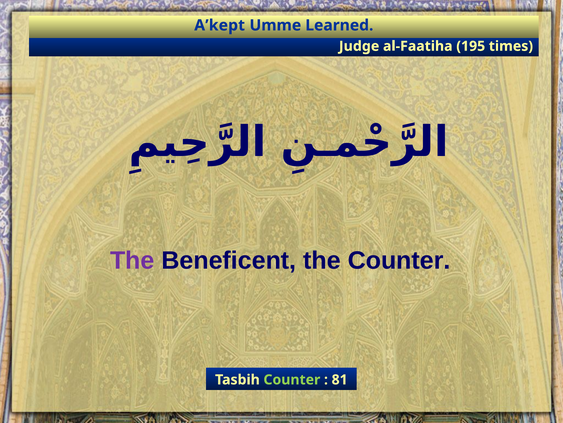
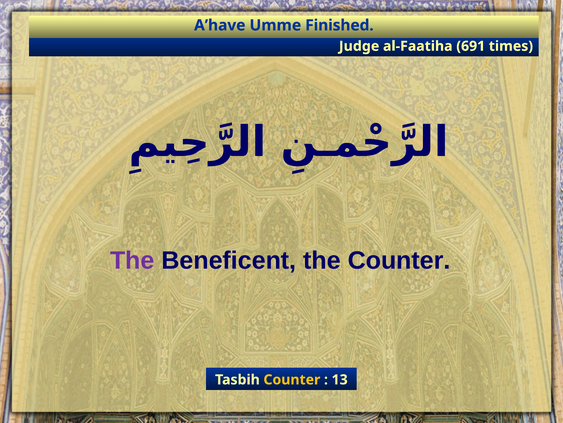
A’kept: A’kept -> A’have
Learned: Learned -> Finished
195: 195 -> 691
Counter at (292, 379) colour: light green -> yellow
81: 81 -> 13
